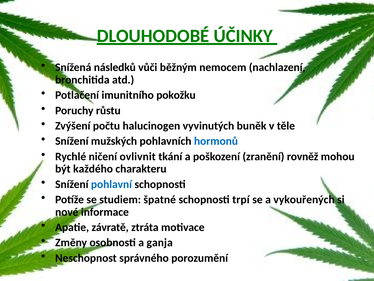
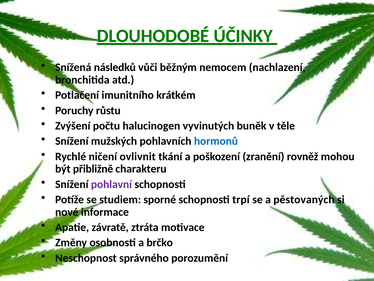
pokožku: pokožku -> krátkém
každého: každého -> přibližně
pohlavní colour: blue -> purple
špatné: špatné -> sporné
vykouřených: vykouřených -> pěstovaných
ganja: ganja -> brčko
